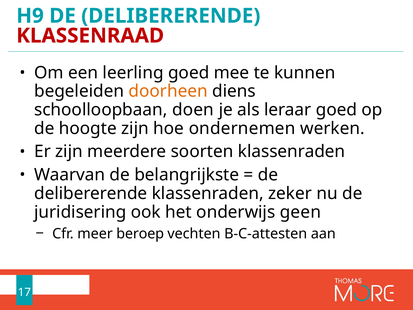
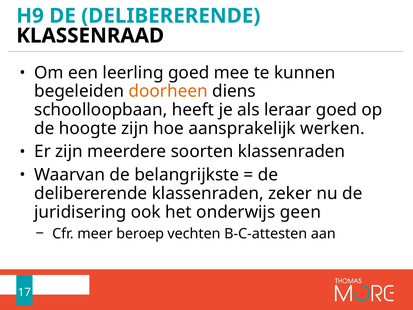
KLASSENRAAD colour: red -> black
doen: doen -> heeft
ondernemen: ondernemen -> aansprakelijk
